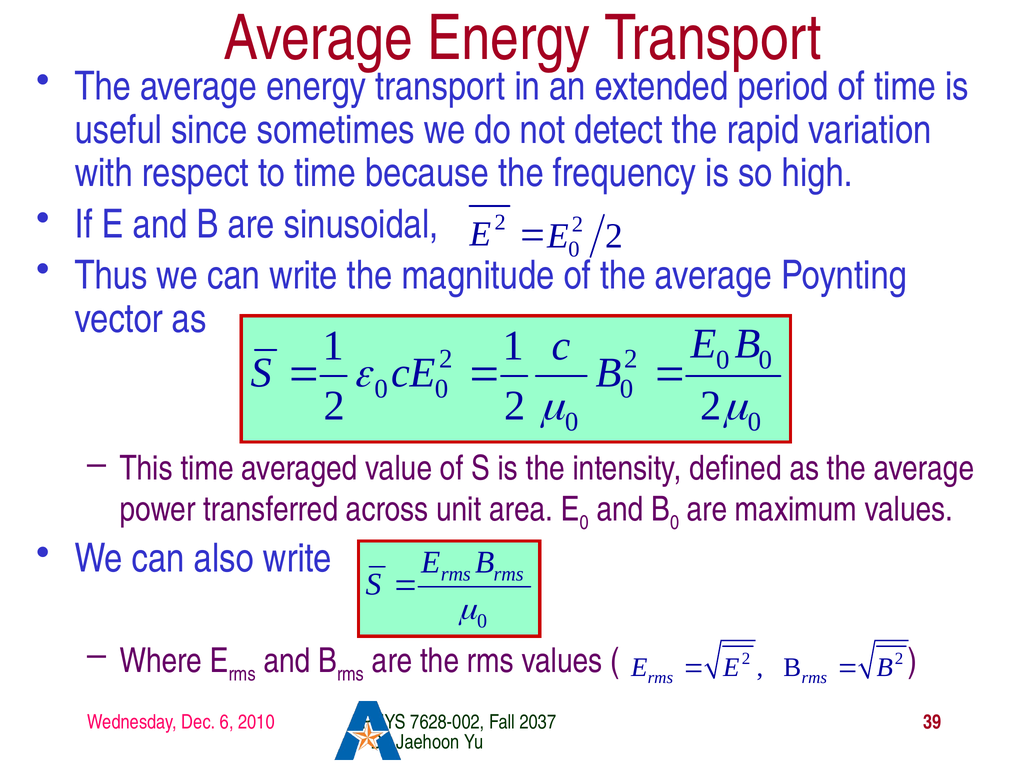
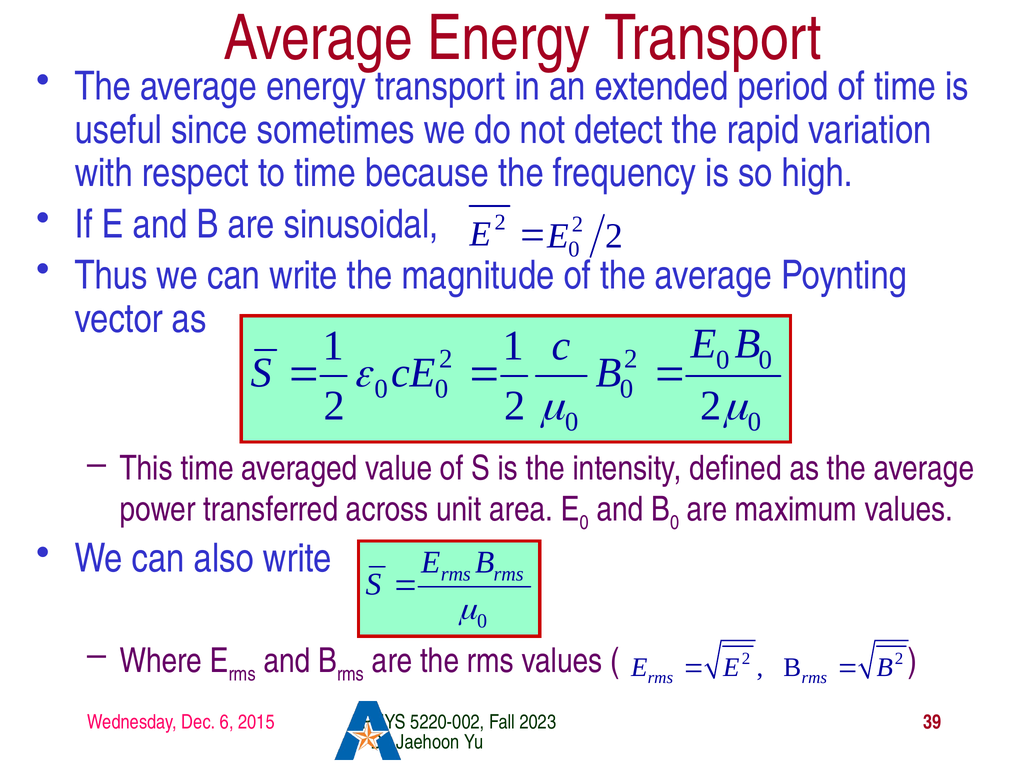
2010: 2010 -> 2015
7628-002: 7628-002 -> 5220-002
2037: 2037 -> 2023
